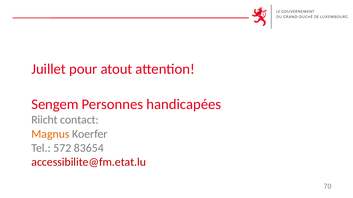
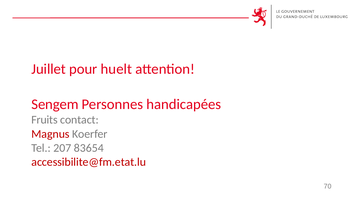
atout: atout -> huelt
Riicht: Riicht -> Fruits
Magnus colour: orange -> red
572: 572 -> 207
